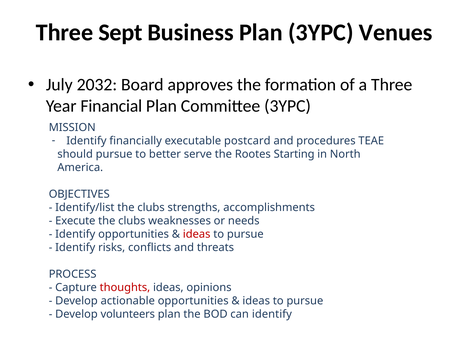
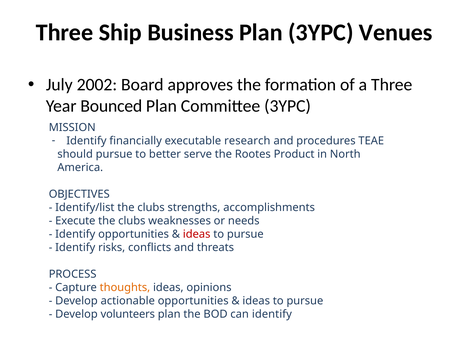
Sept: Sept -> Ship
2032: 2032 -> 2002
Financial: Financial -> Bounced
postcard: postcard -> research
Starting: Starting -> Product
thoughts colour: red -> orange
